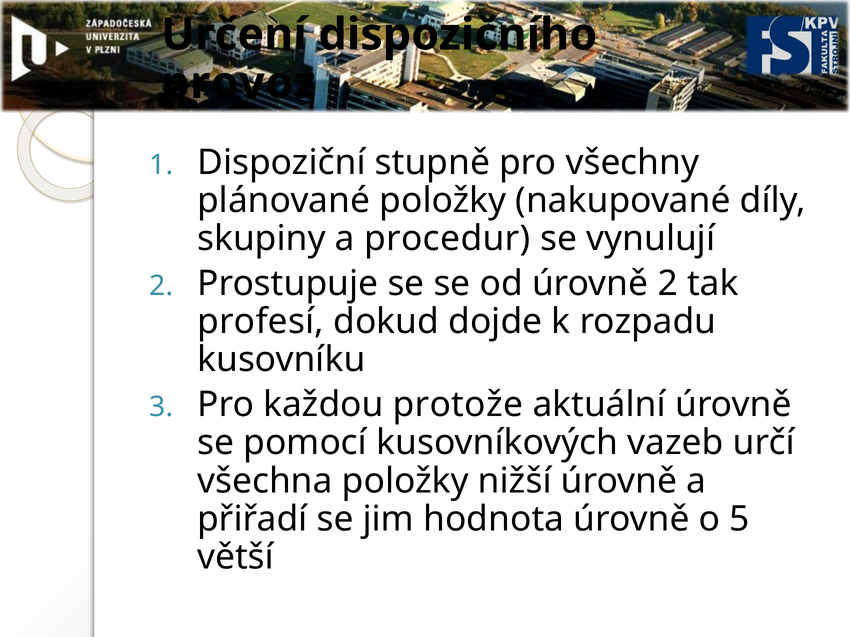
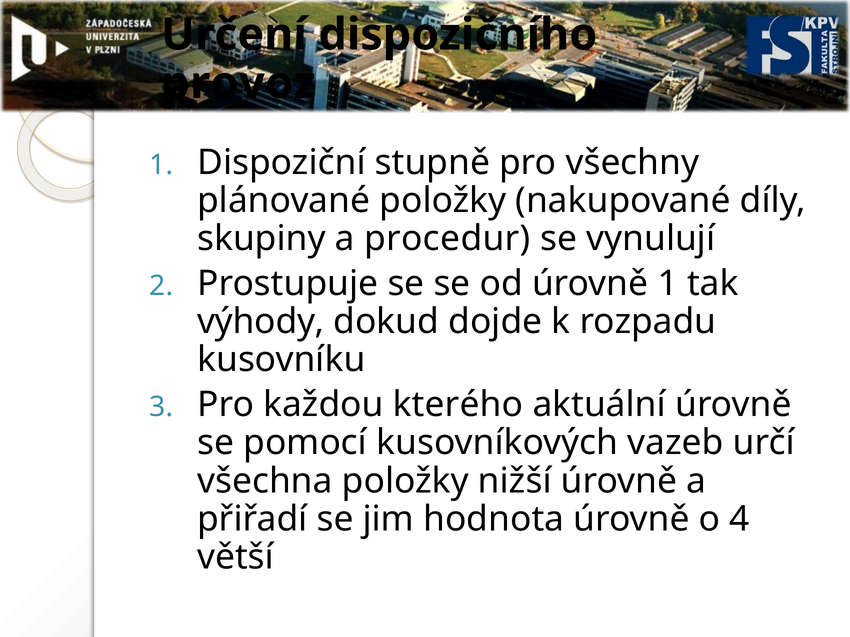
úrovně 2: 2 -> 1
profesí: profesí -> výhody
protože: protože -> kterého
5: 5 -> 4
